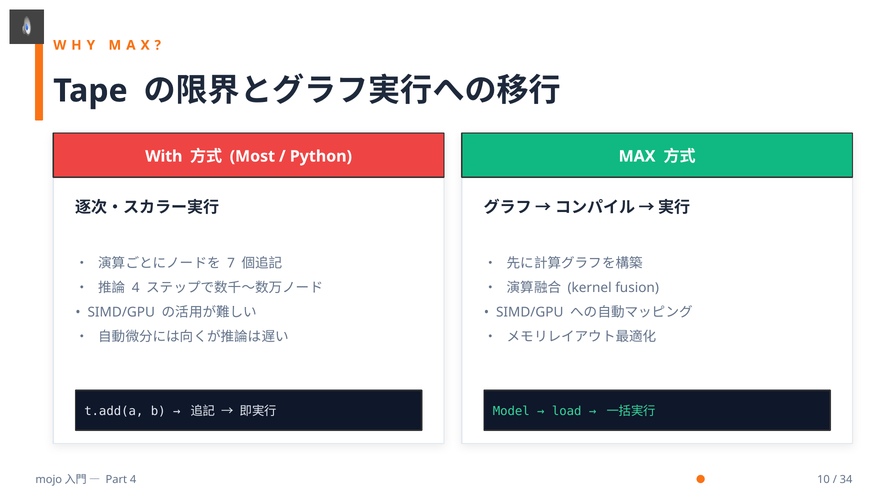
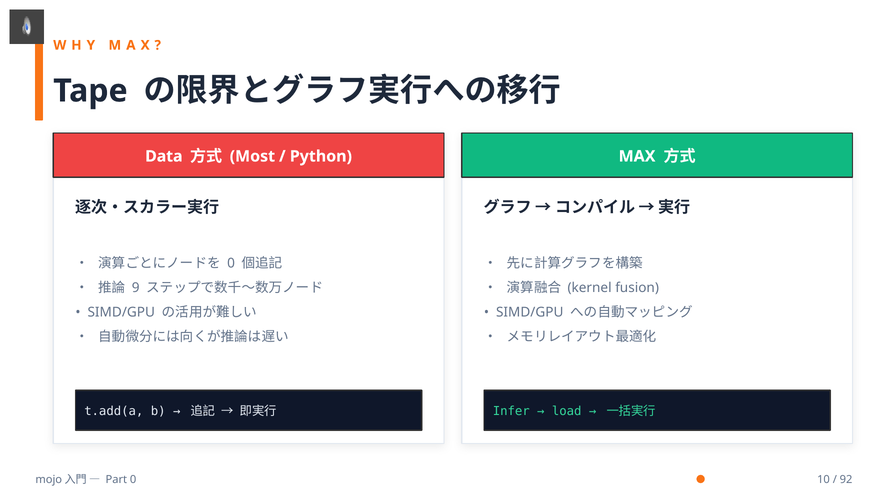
With: With -> Data
7 at (231, 264): 7 -> 0
4 at (136, 288): 4 -> 9
Model: Model -> Infer
Part 4: 4 -> 0
34: 34 -> 92
